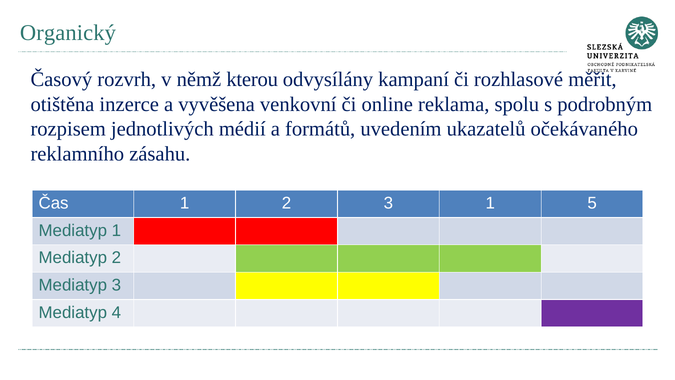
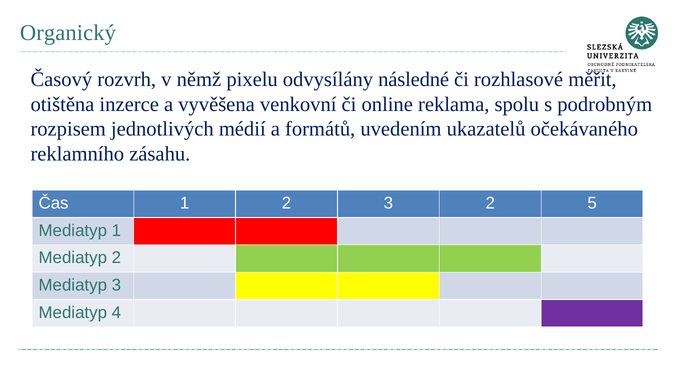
kterou: kterou -> pixelu
kampaní: kampaní -> následné
3 1: 1 -> 2
